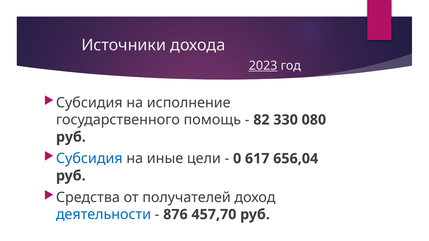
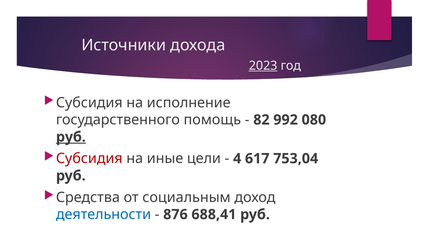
330: 330 -> 992
руб at (71, 137) underline: none -> present
Субсидия at (89, 159) colour: blue -> red
0: 0 -> 4
656,04: 656,04 -> 753,04
получателей: получателей -> социальным
457,70: 457,70 -> 688,41
